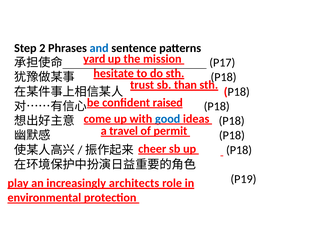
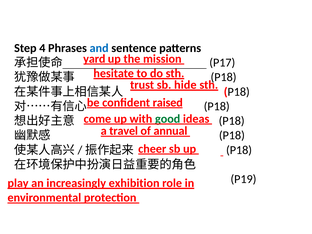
2: 2 -> 4
than: than -> hide
good colour: blue -> green
permit: permit -> annual
architects: architects -> exhibition
